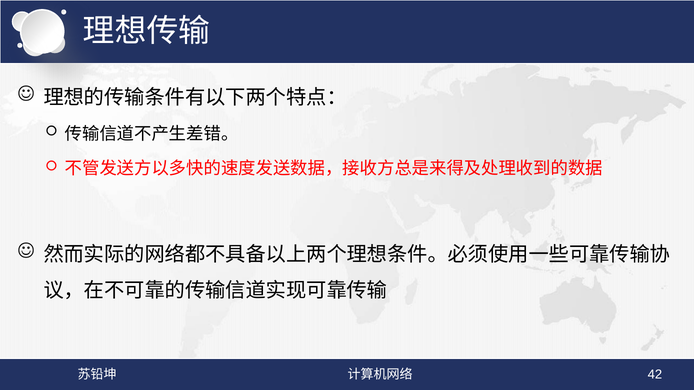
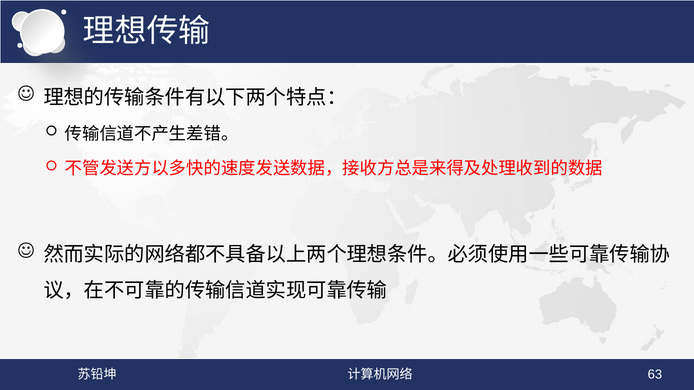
42: 42 -> 63
